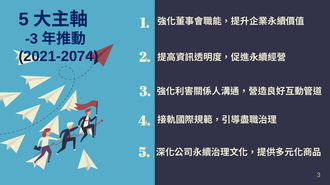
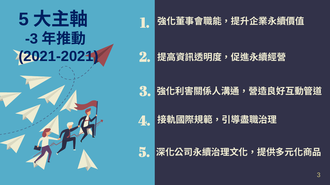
2021-2074: 2021-2074 -> 2021-2021
